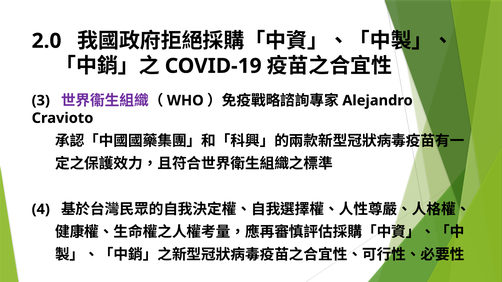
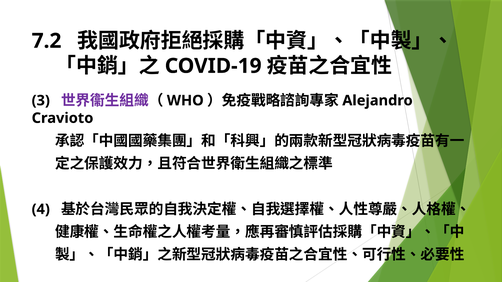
2.0: 2.0 -> 7.2
